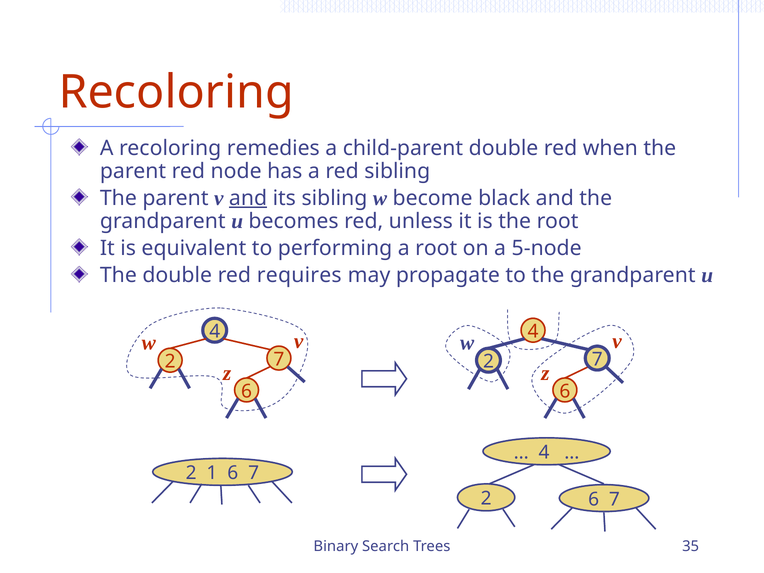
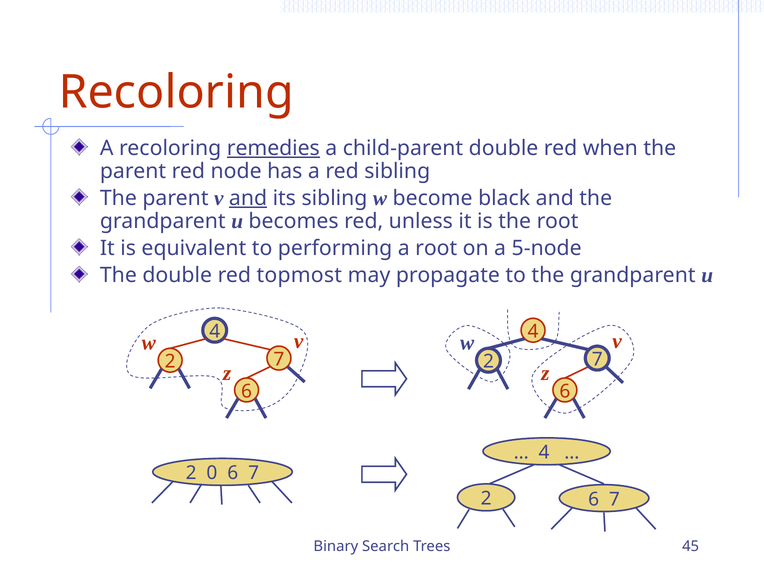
remedies underline: none -> present
requires: requires -> topmost
1: 1 -> 0
35: 35 -> 45
